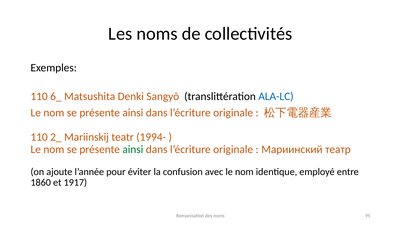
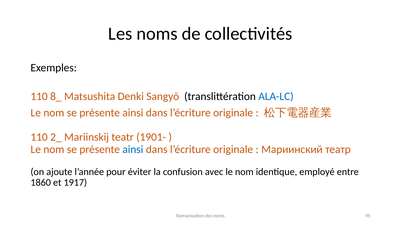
6_: 6_ -> 8_
1994-: 1994- -> 1901-
ainsi at (133, 149) colour: green -> blue
